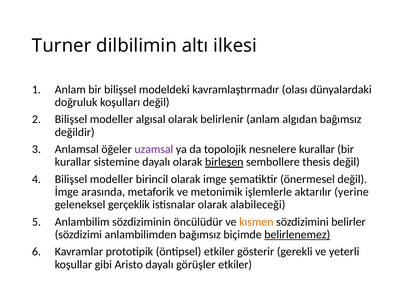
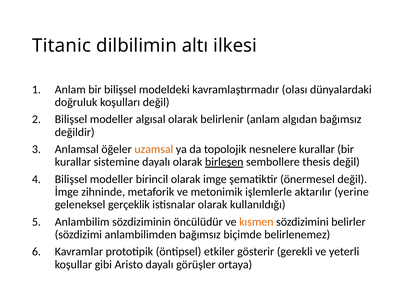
Turner: Turner -> Titanic
uzamsal colour: purple -> orange
arasında: arasında -> zihninde
alabileceği: alabileceği -> kullanıldığı
belirlenemez underline: present -> none
görüşler etkiler: etkiler -> ortaya
